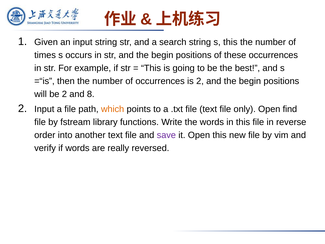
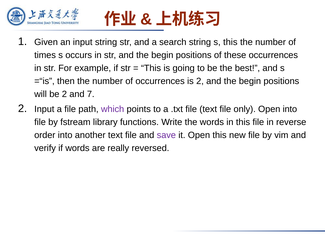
8: 8 -> 7
which colour: orange -> purple
Open find: find -> into
